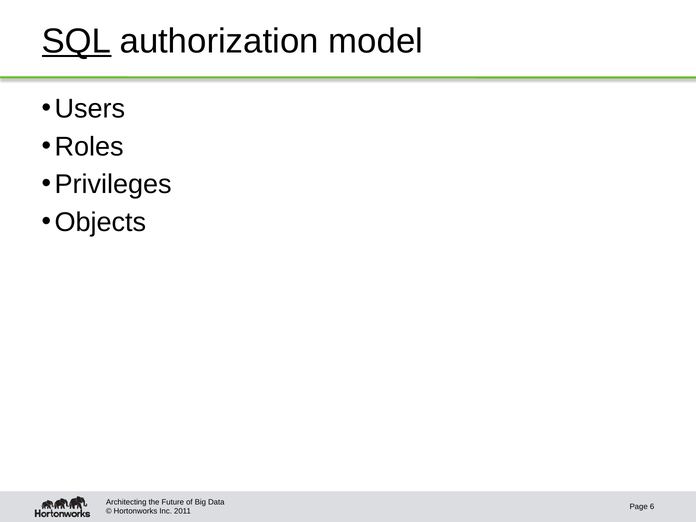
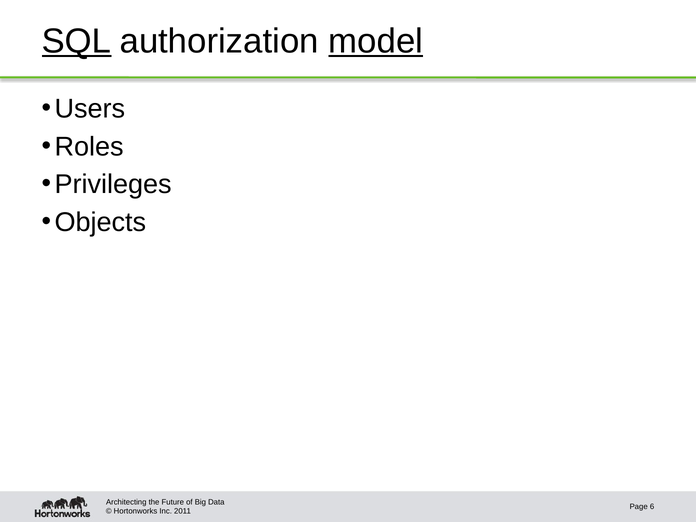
model underline: none -> present
